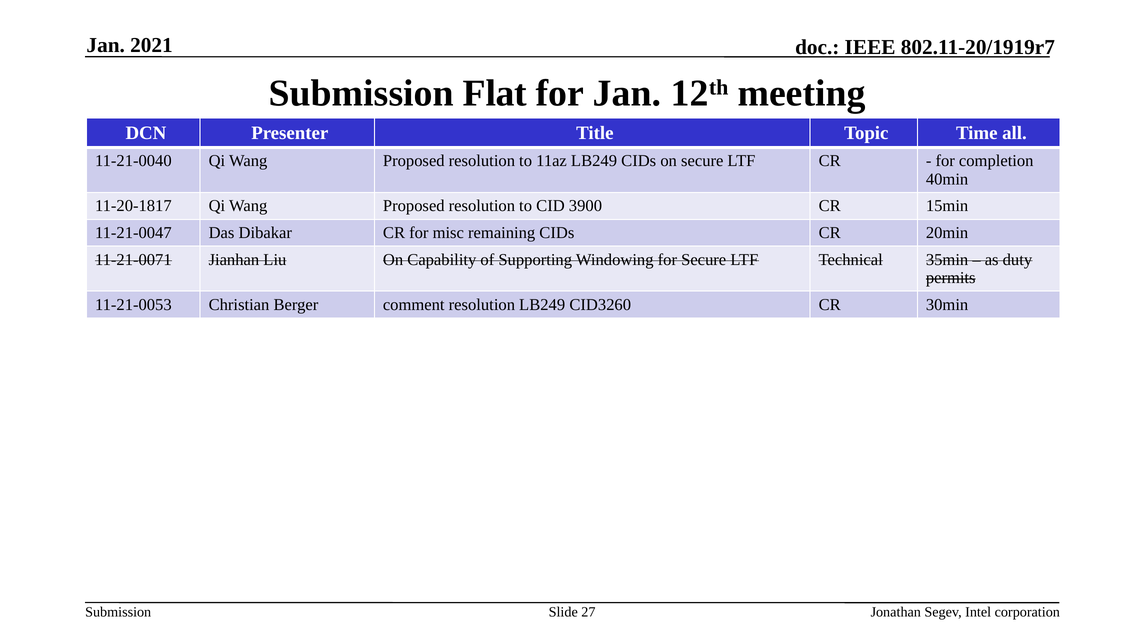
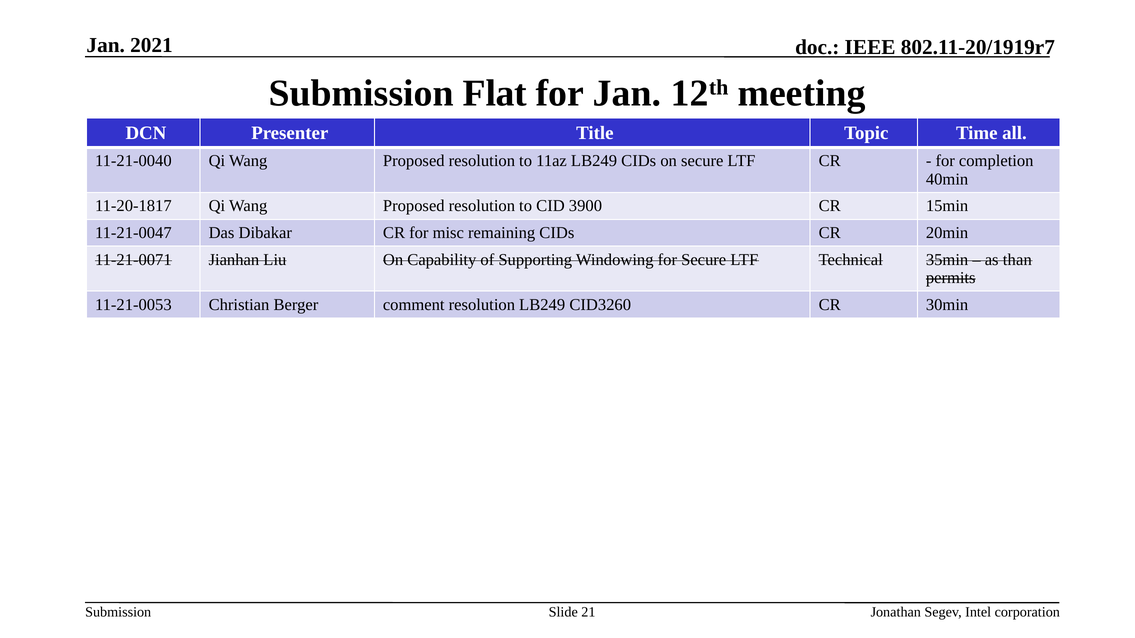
duty: duty -> than
27: 27 -> 21
